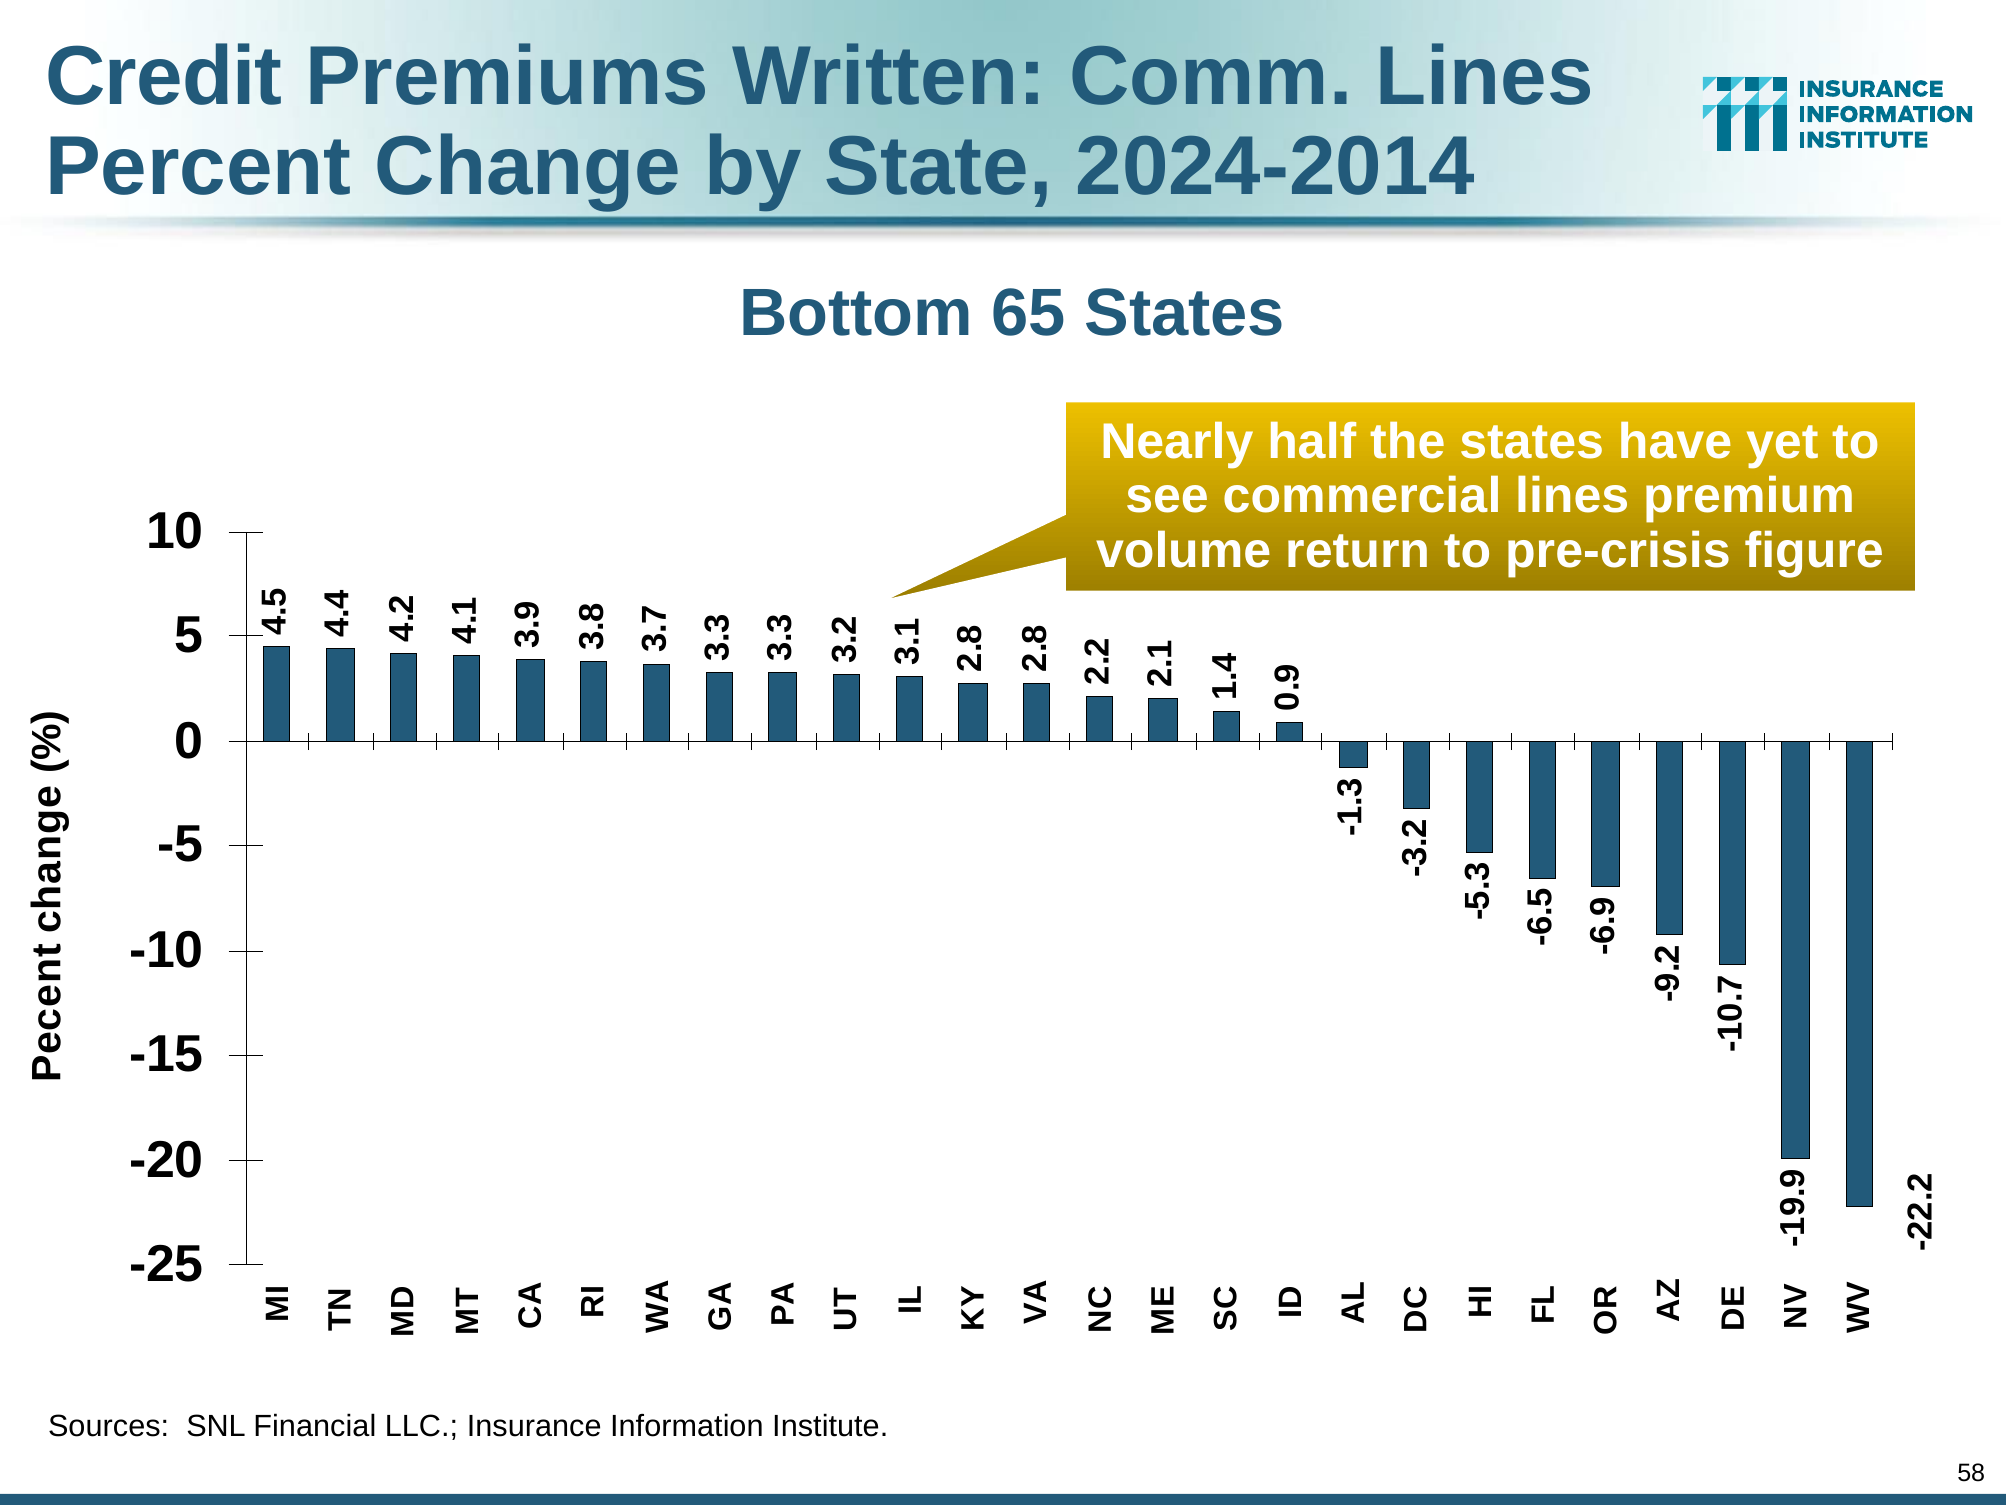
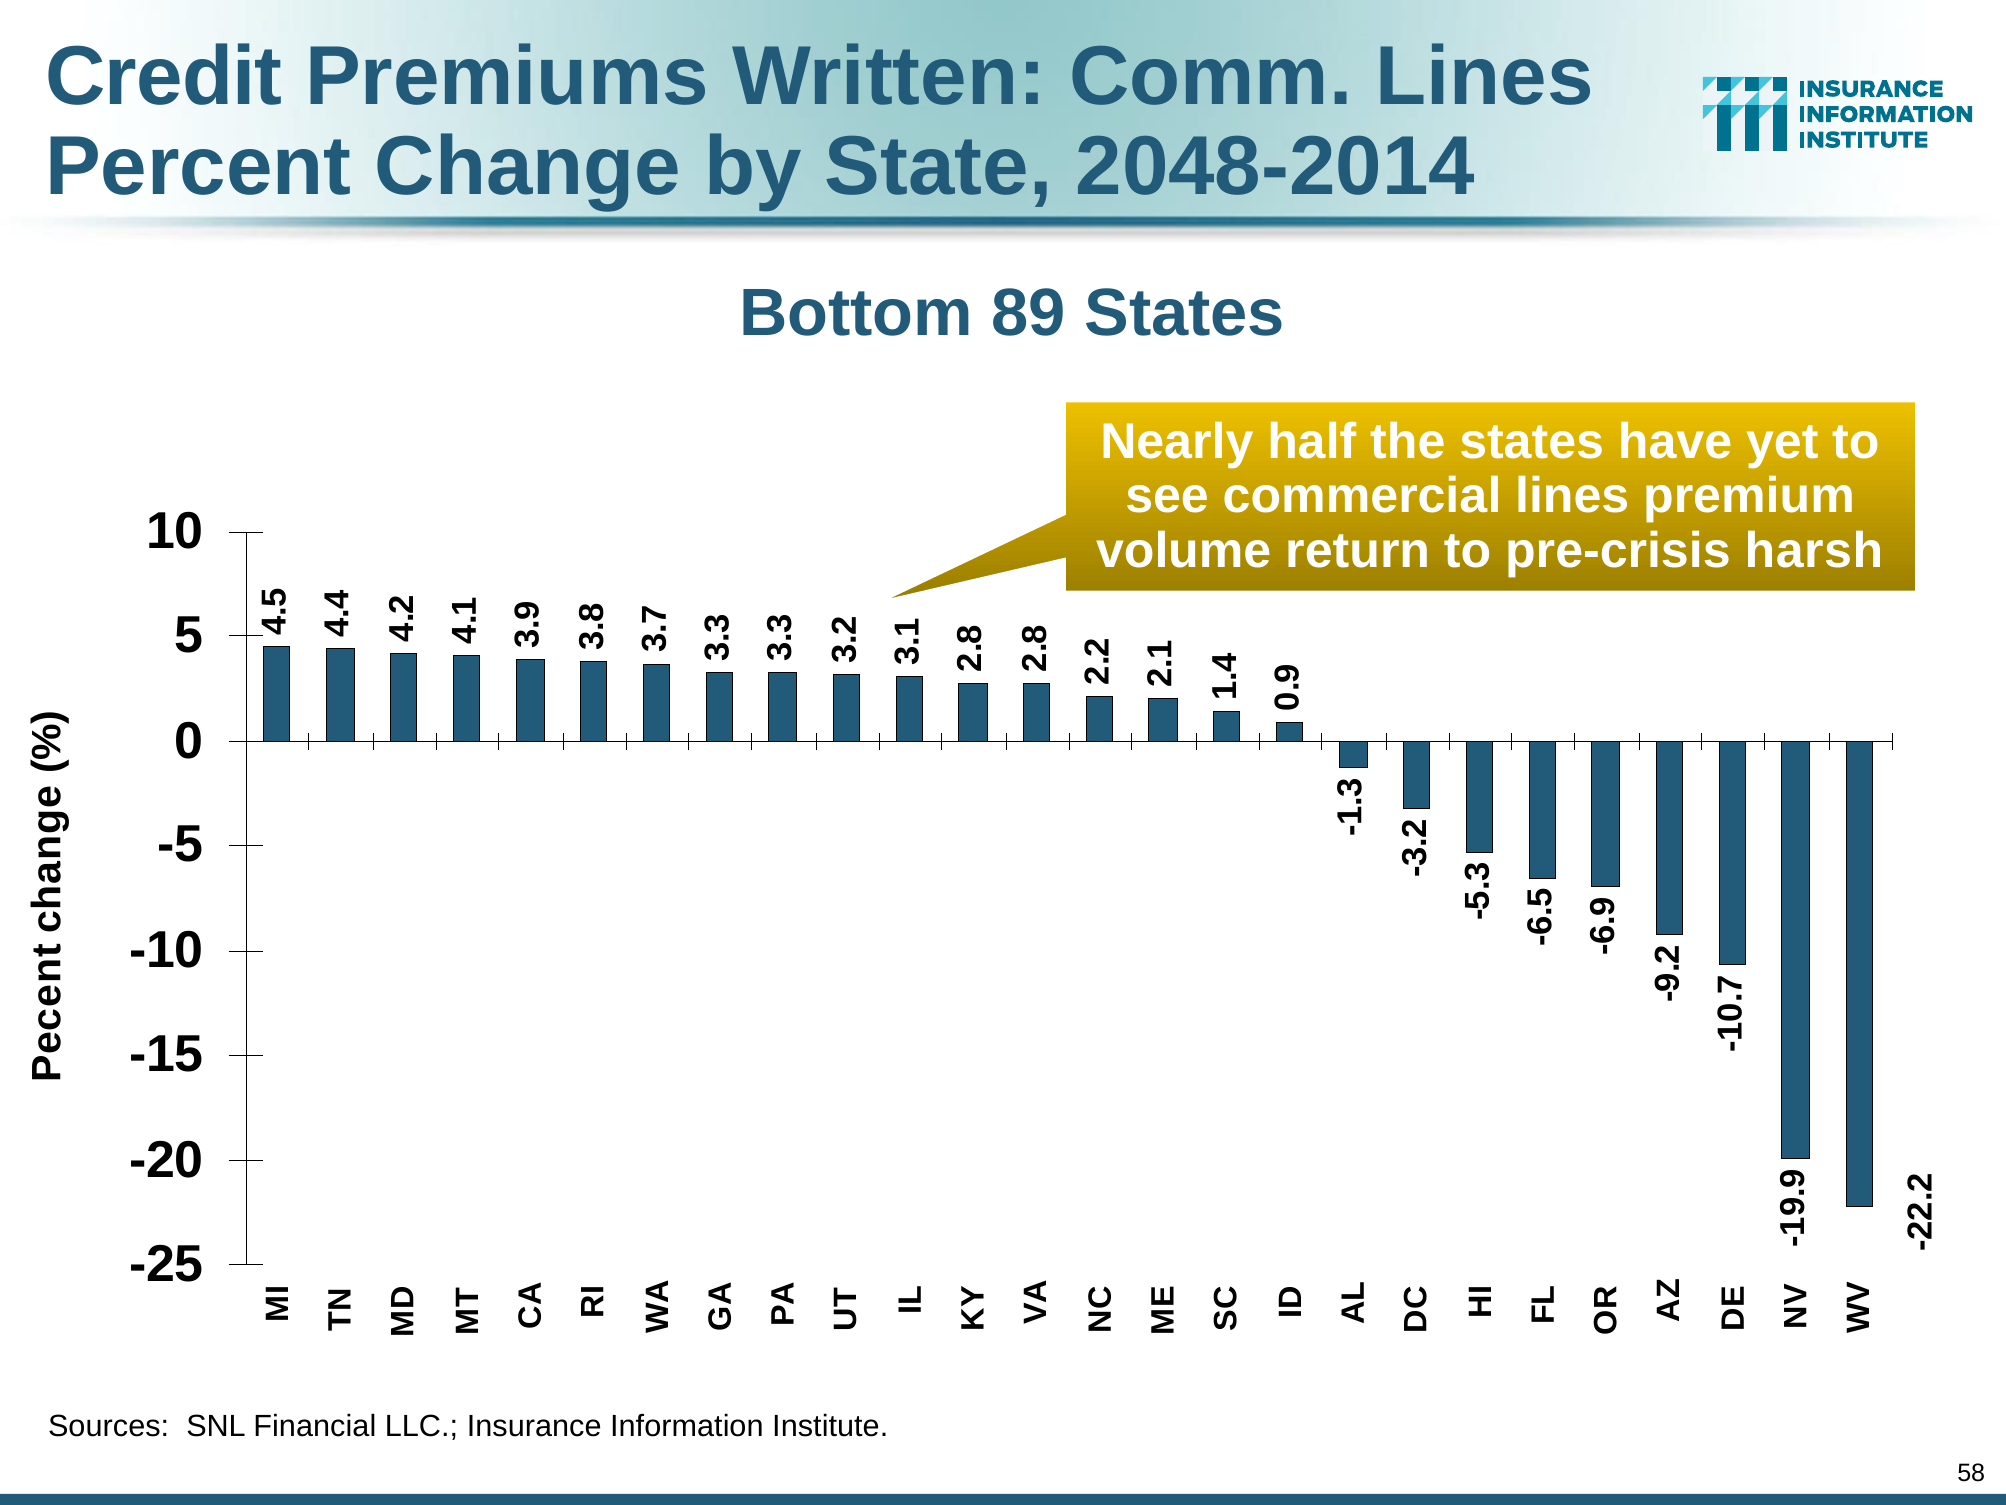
2024-2014: 2024-2014 -> 2048-2014
65: 65 -> 89
figure: figure -> harsh
